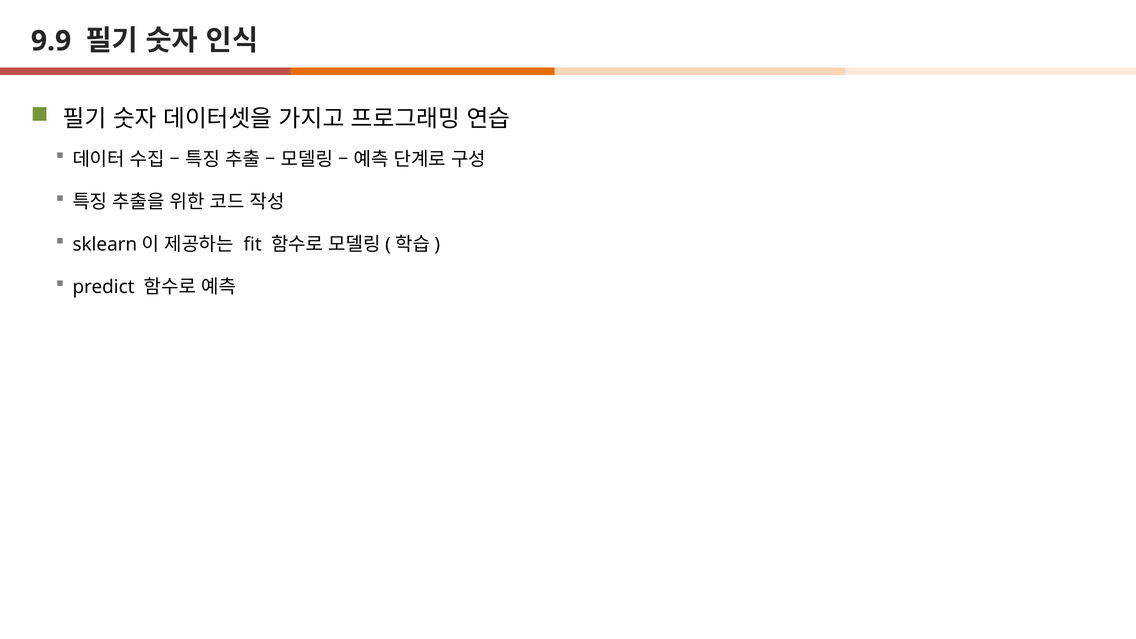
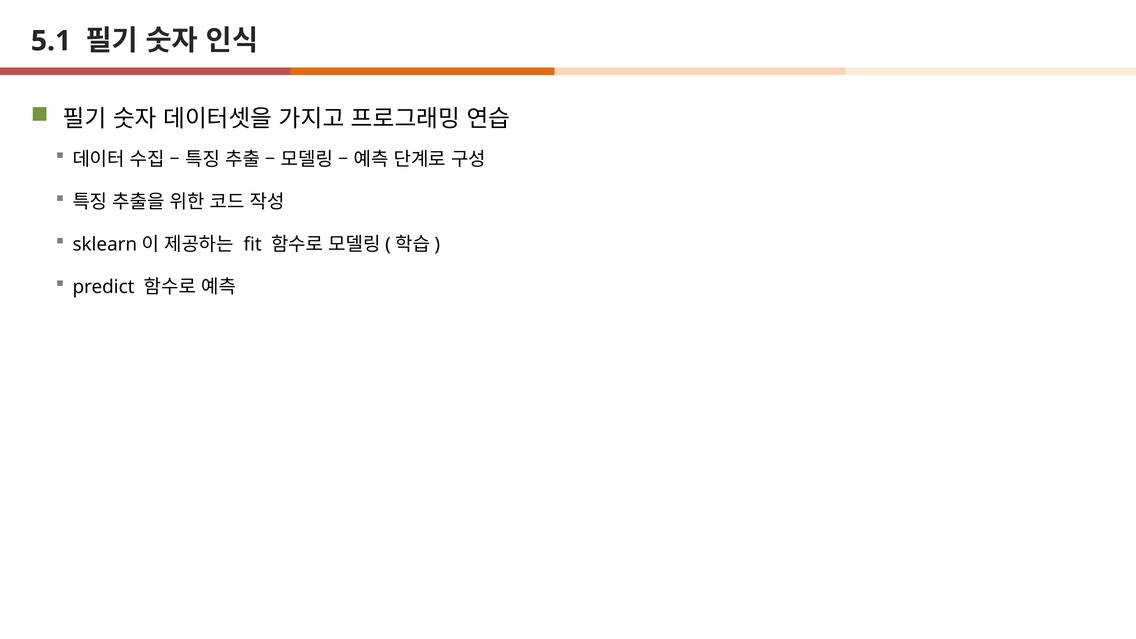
9.9: 9.9 -> 5.1
